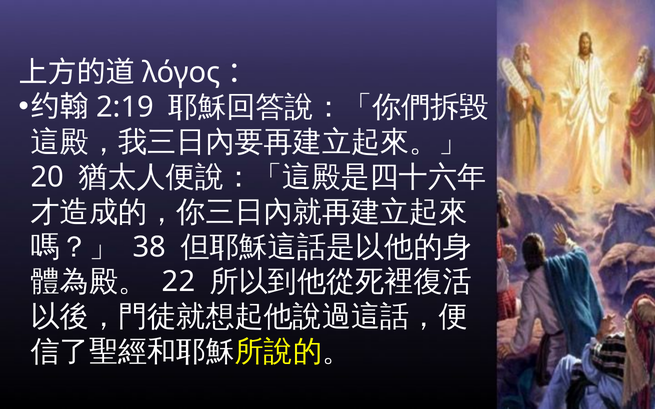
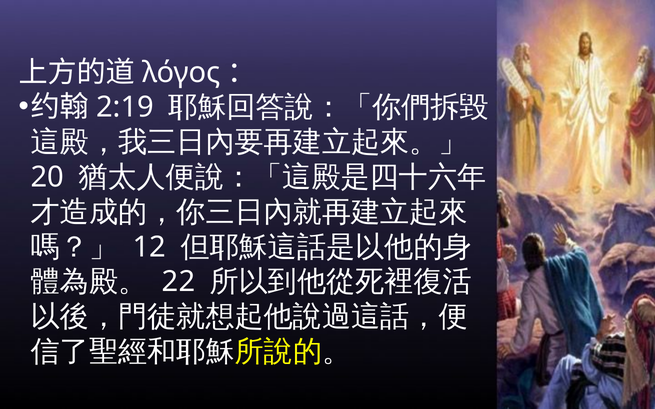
38: 38 -> 12
